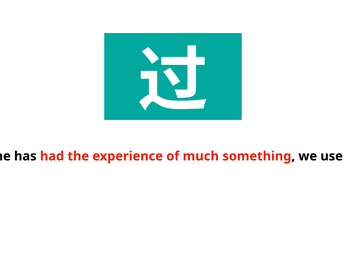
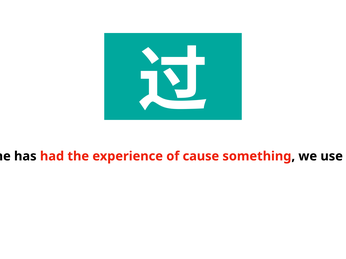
much: much -> cause
